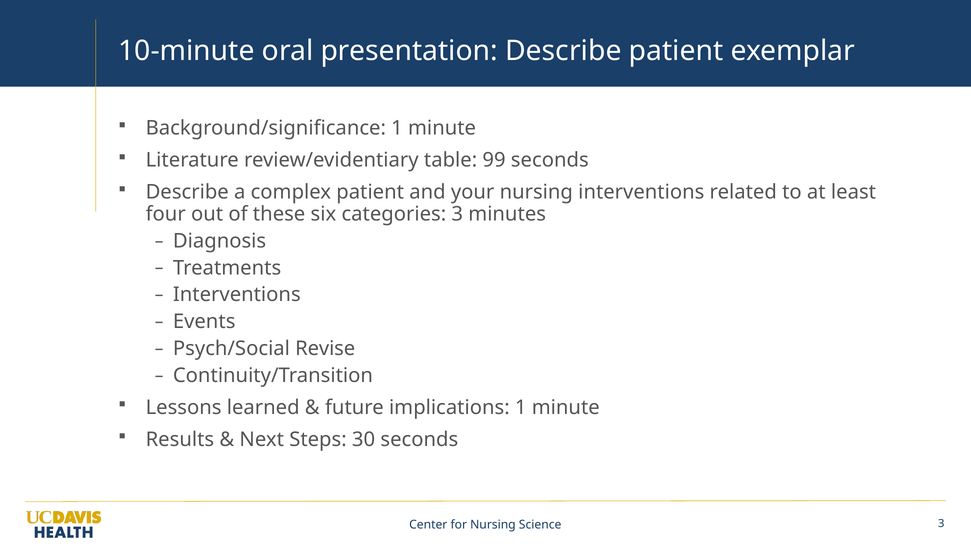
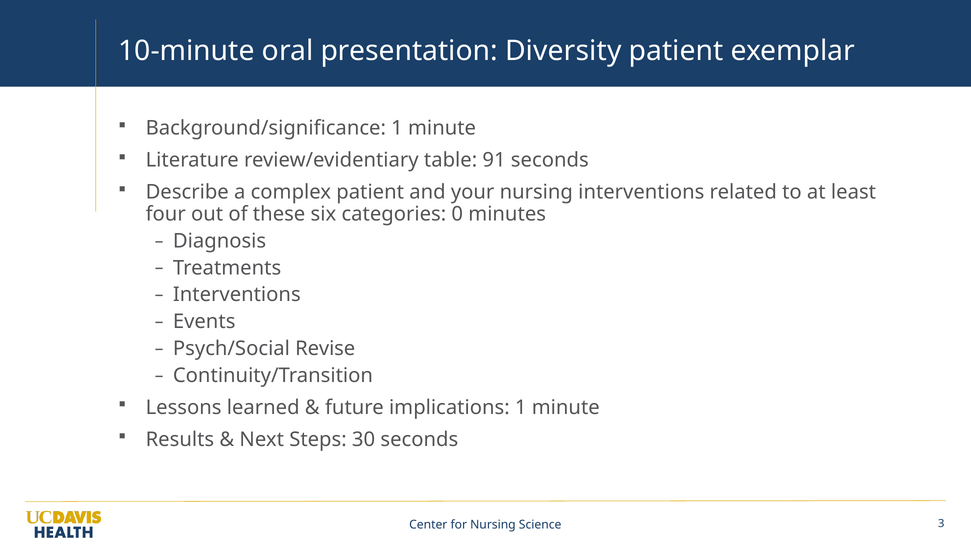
presentation Describe: Describe -> Diversity
99: 99 -> 91
categories 3: 3 -> 0
